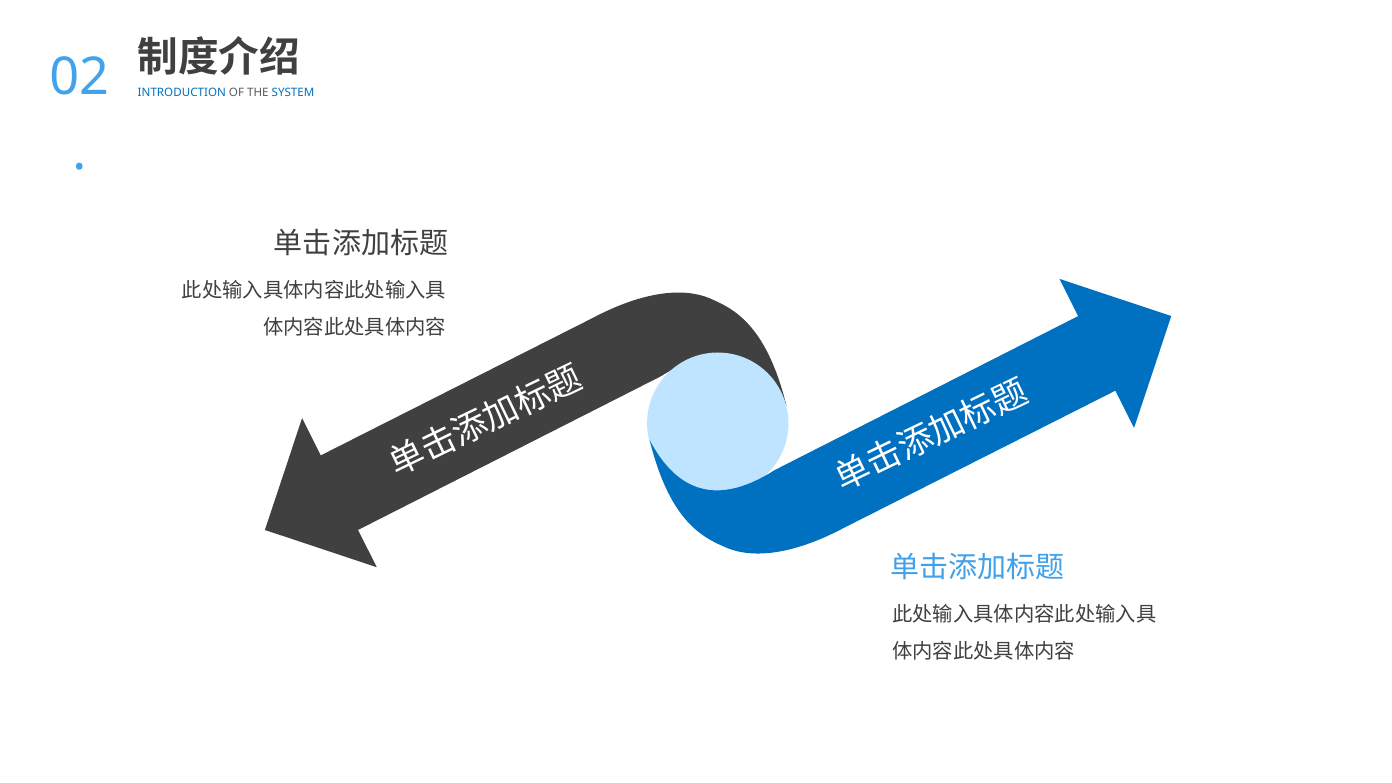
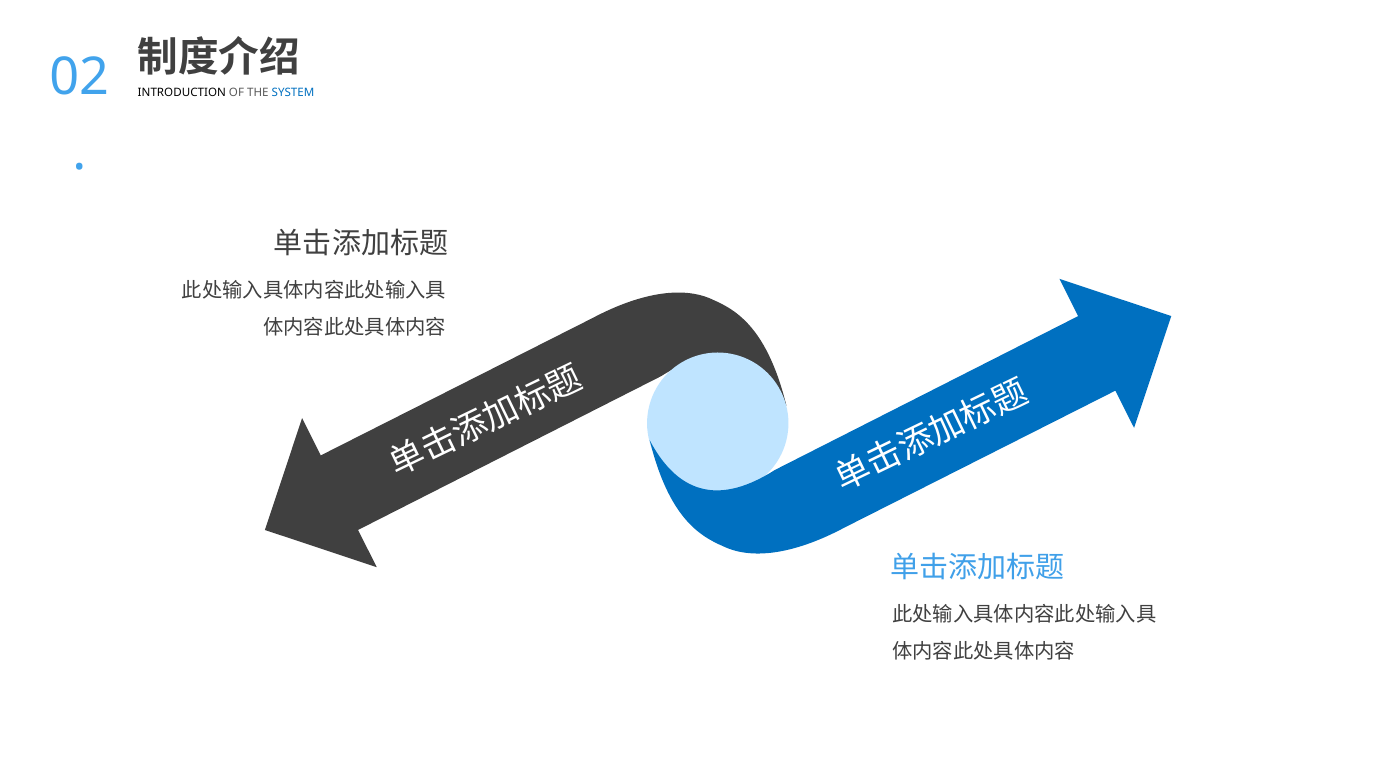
INTRODUCTION colour: blue -> black
